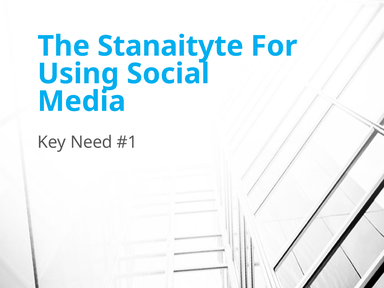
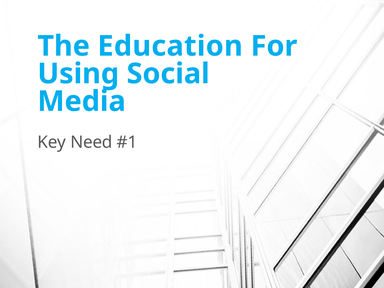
Stanaityte: Stanaityte -> Education
